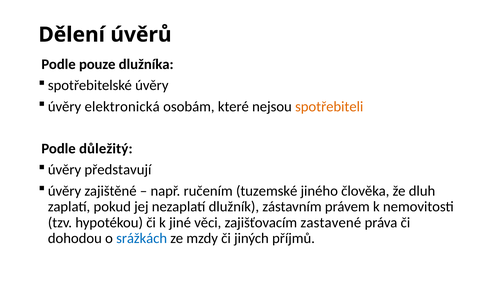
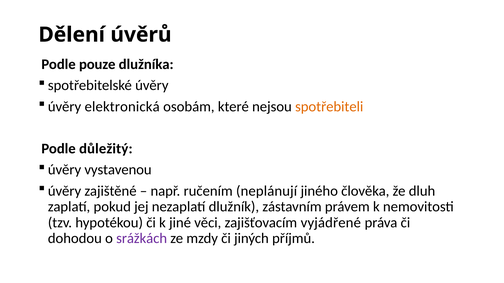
představují: představují -> vystavenou
tuzemské: tuzemské -> neplánují
zastavené: zastavené -> vyjádřené
srážkách colour: blue -> purple
